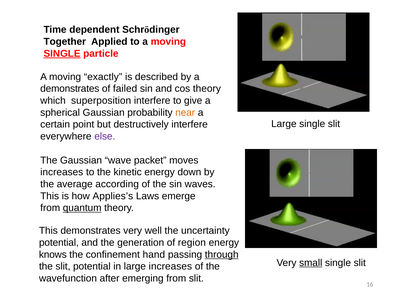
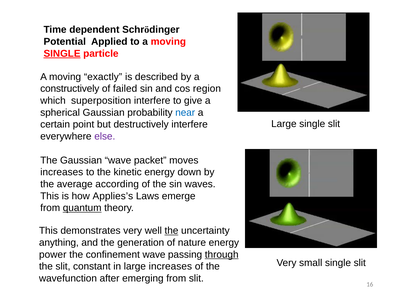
Together: Together -> Potential
demonstrates at (70, 89): demonstrates -> constructively
cos theory: theory -> region
near colour: orange -> blue
the at (171, 230) underline: none -> present
potential at (59, 242): potential -> anything
region: region -> nature
knows: knows -> power
confinement hand: hand -> wave
small underline: present -> none
slit potential: potential -> constant
